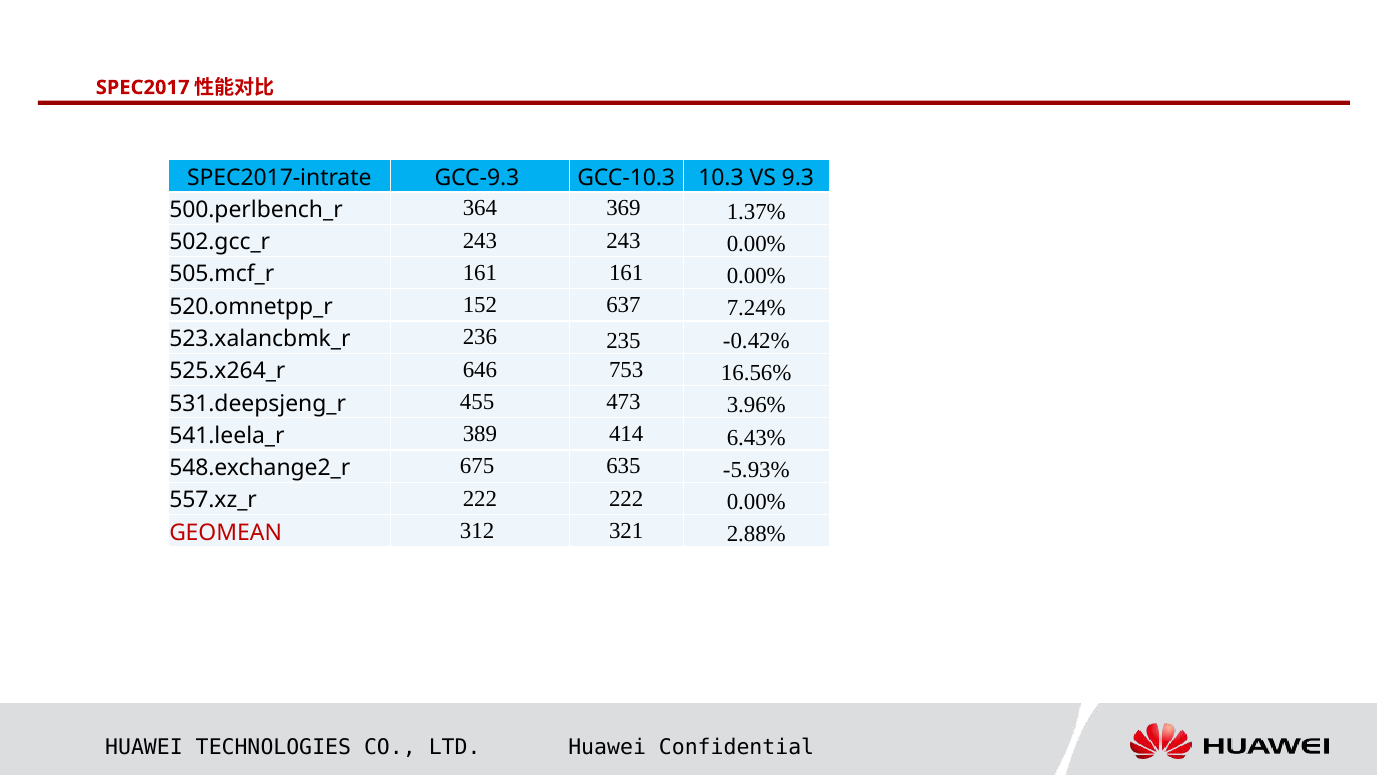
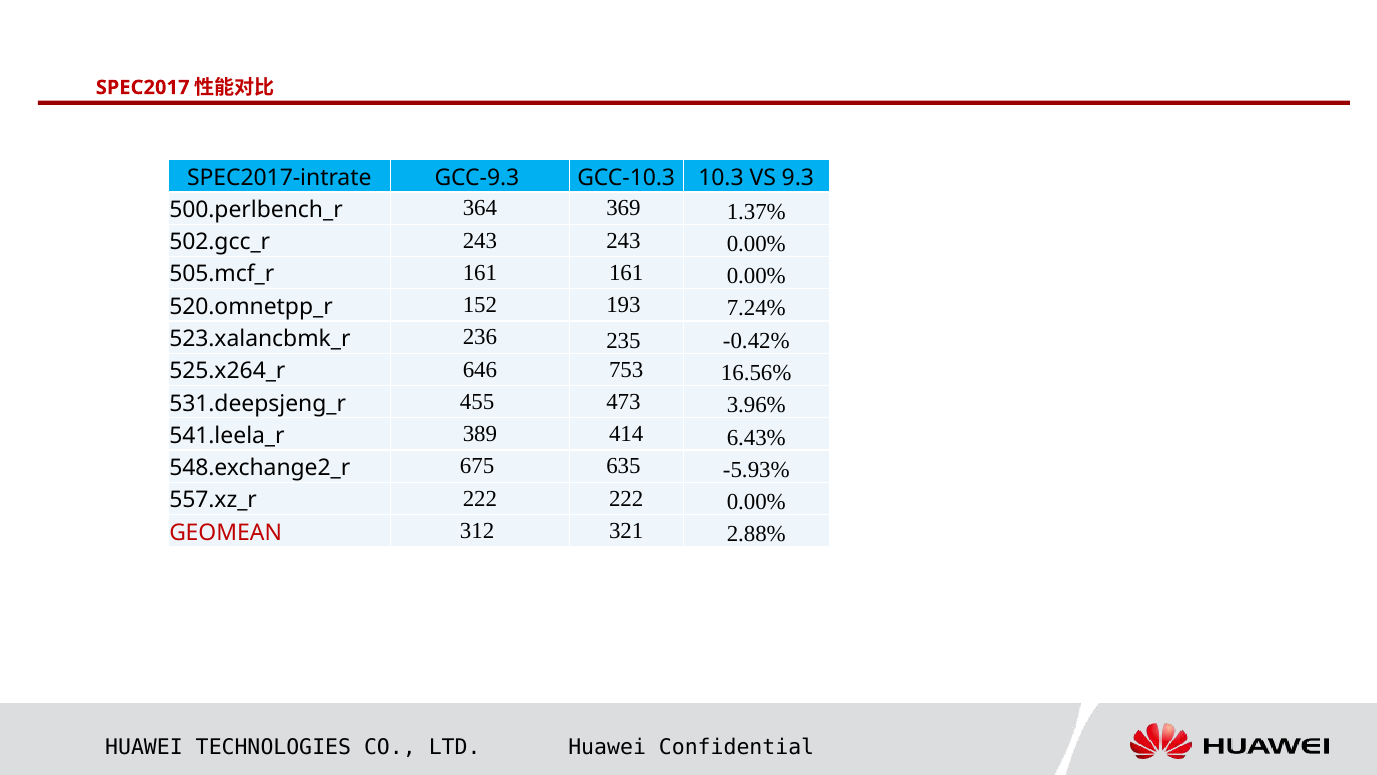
637: 637 -> 193
